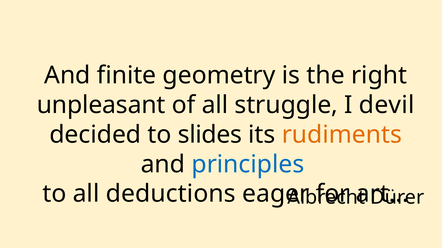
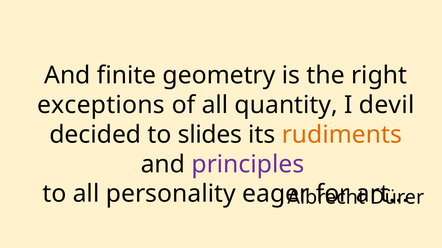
unpleasant: unpleasant -> exceptions
struggle: struggle -> quantity
principles colour: blue -> purple
deductions: deductions -> personality
